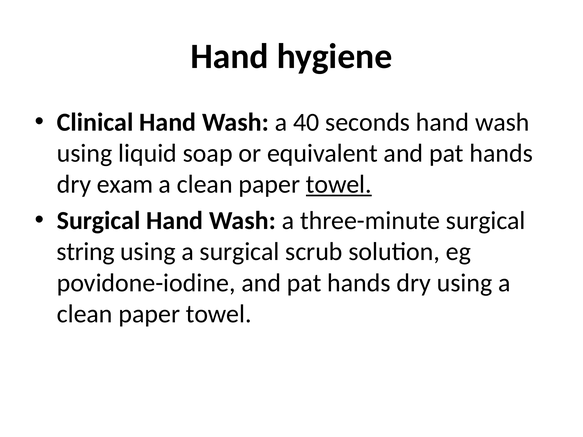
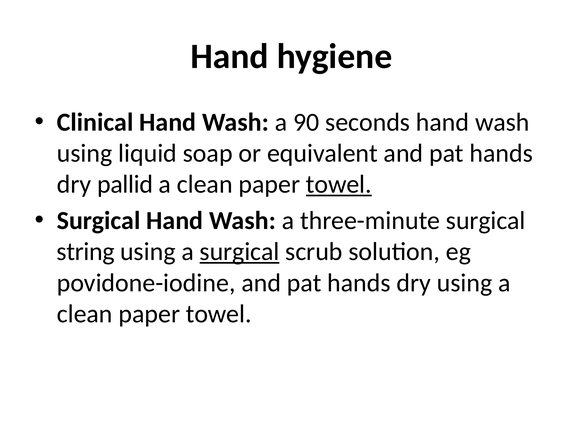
40: 40 -> 90
exam: exam -> pallid
surgical at (240, 252) underline: none -> present
